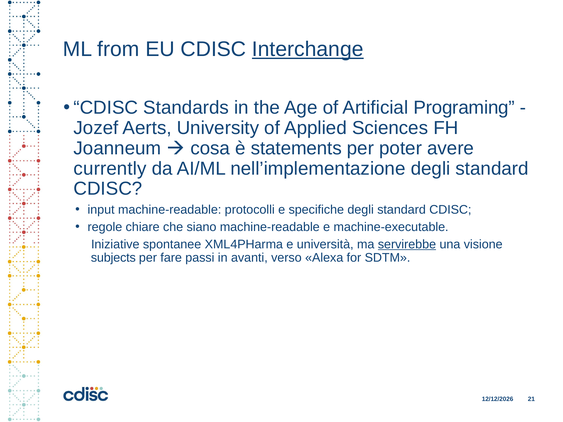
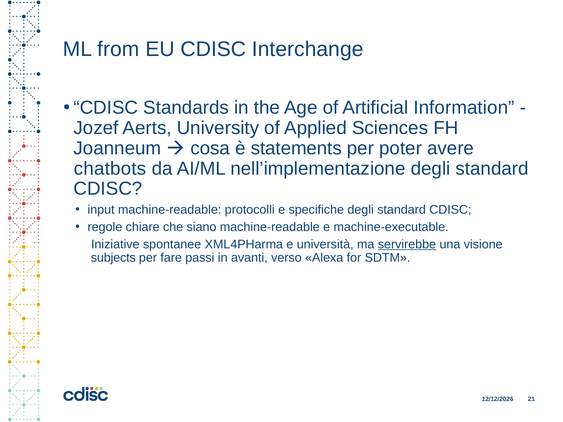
Interchange underline: present -> none
Programing: Programing -> Information
currently: currently -> chatbots
